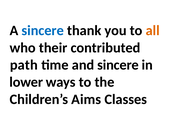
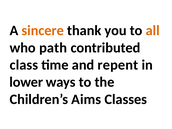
sincere at (43, 31) colour: blue -> orange
their: their -> path
path: path -> class
and sincere: sincere -> repent
